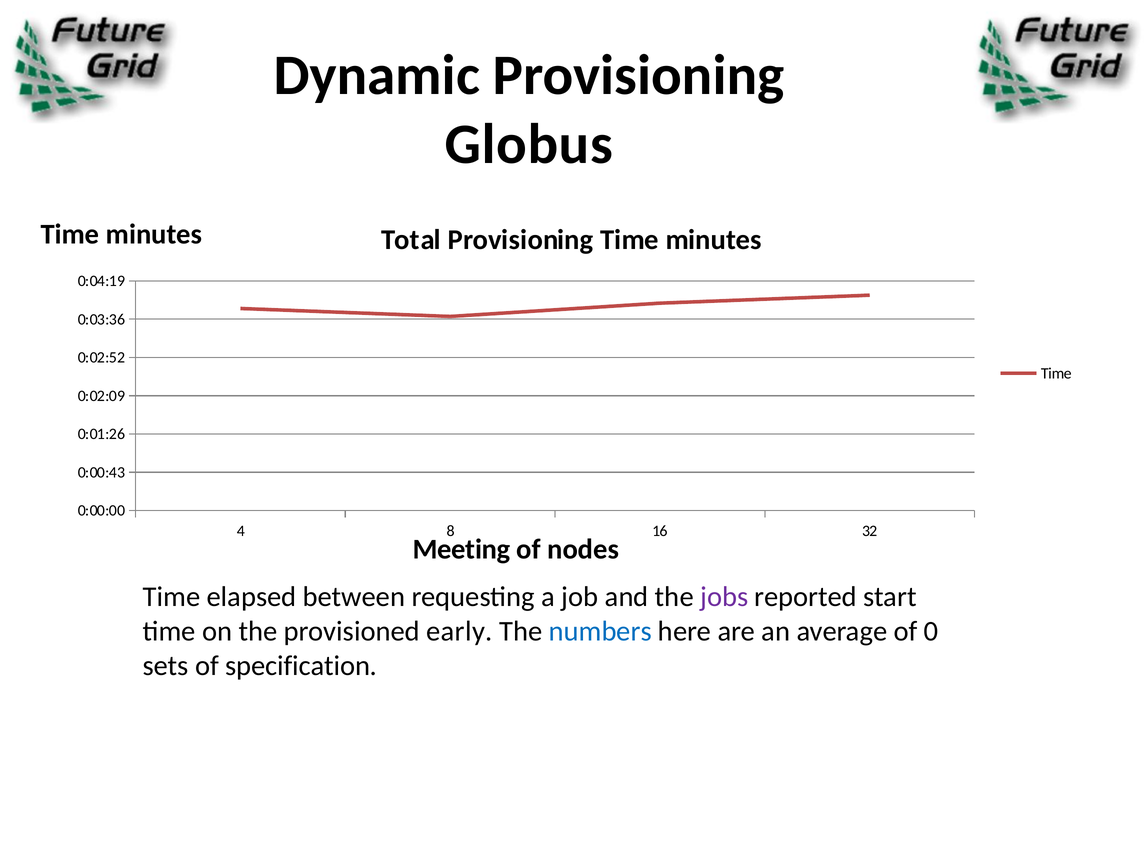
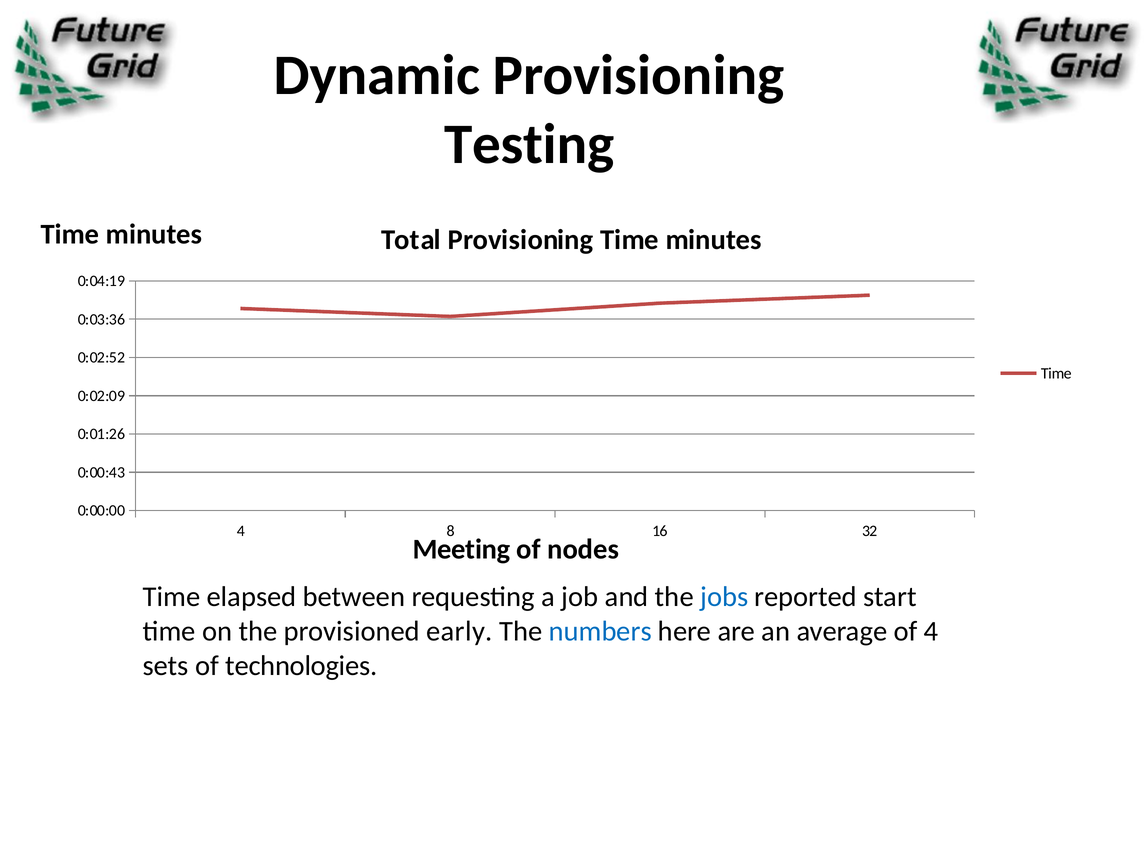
Globus: Globus -> Testing
jobs colour: purple -> blue
of 0: 0 -> 4
specification: specification -> technologies
